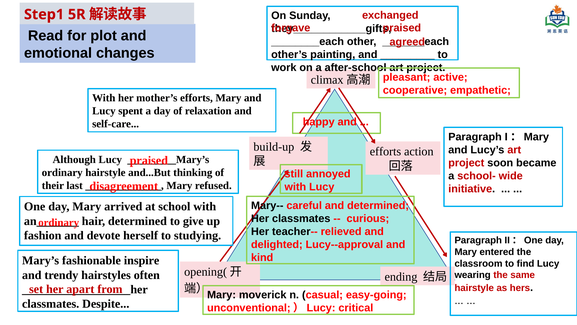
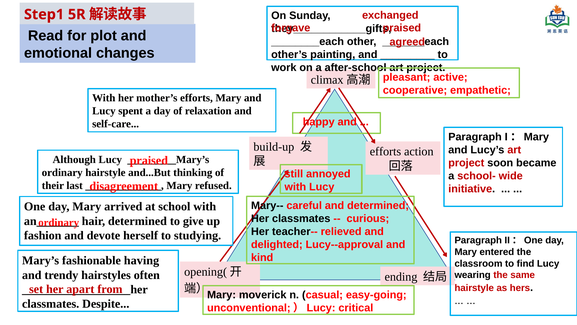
inspire: inspire -> having
